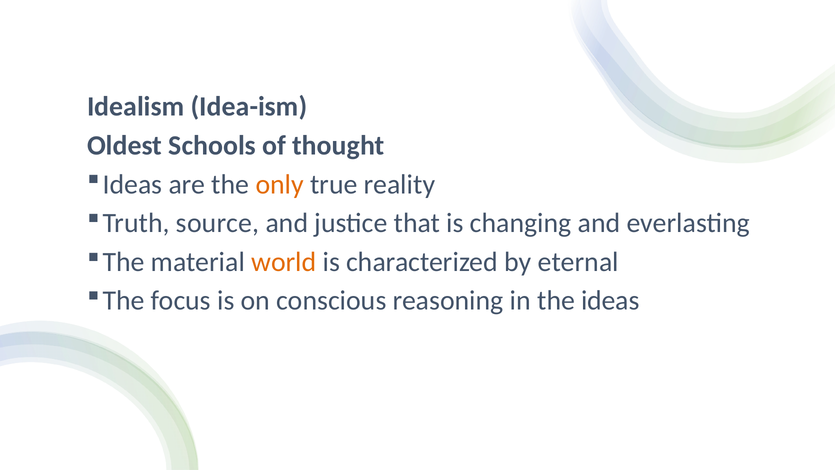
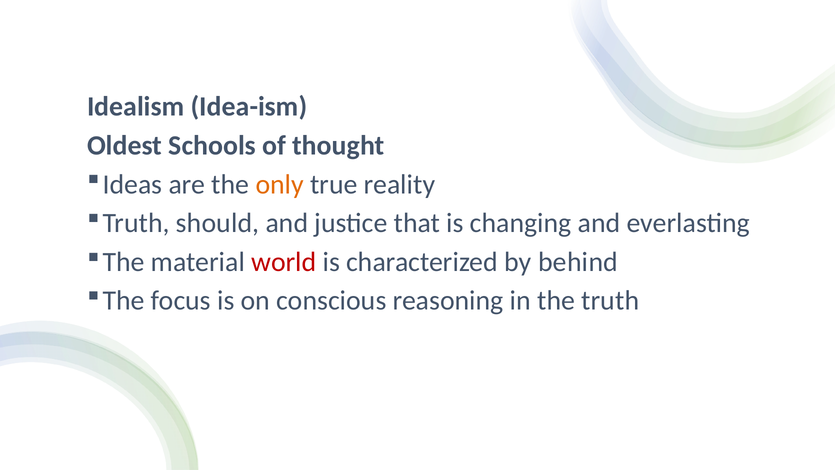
source: source -> should
world colour: orange -> red
eternal: eternal -> behind
the ideas: ideas -> truth
